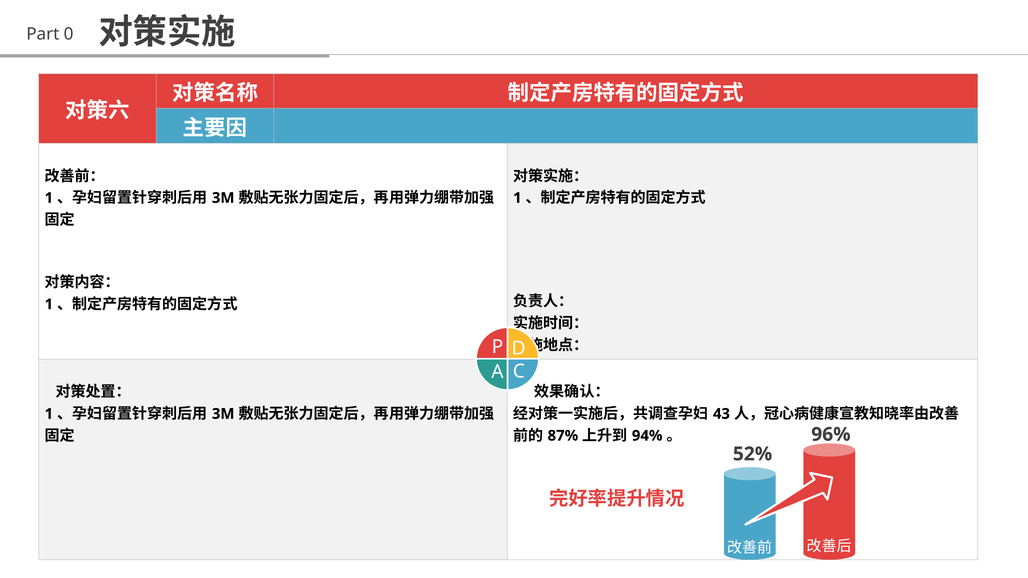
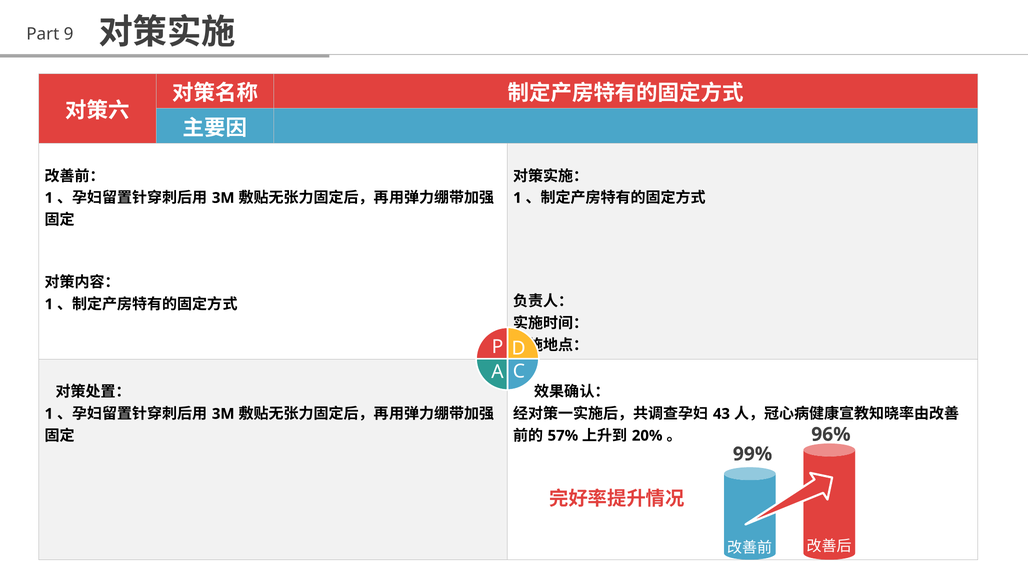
0: 0 -> 9
87%: 87% -> 57%
94%: 94% -> 20%
52%: 52% -> 99%
